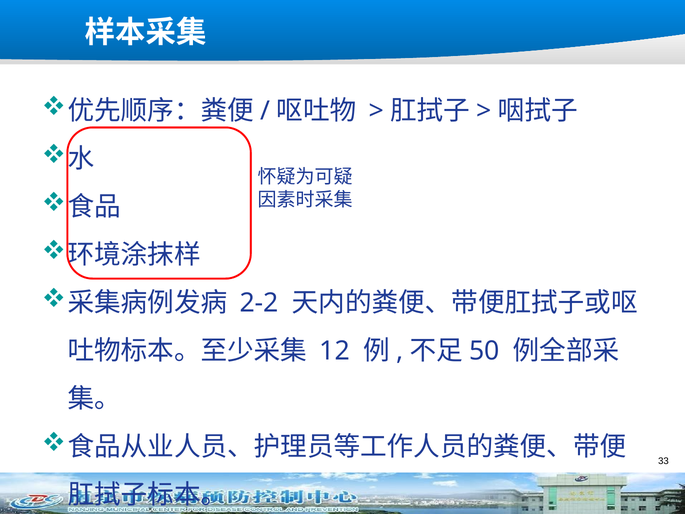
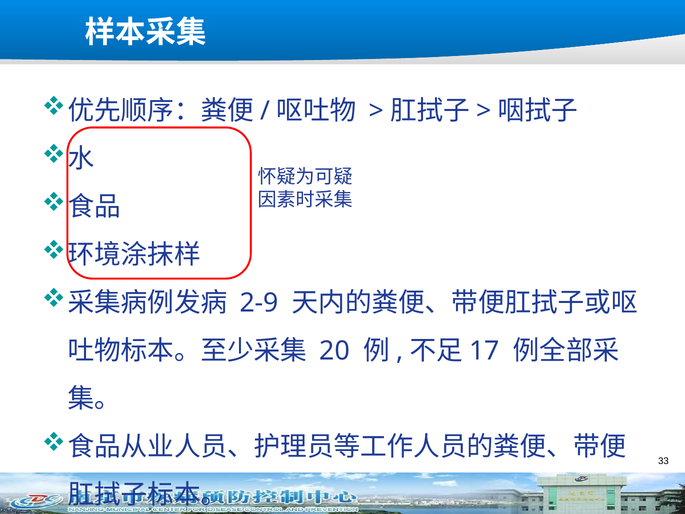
2‐2: 2‐2 -> 2‐9
12: 12 -> 20
50: 50 -> 17
